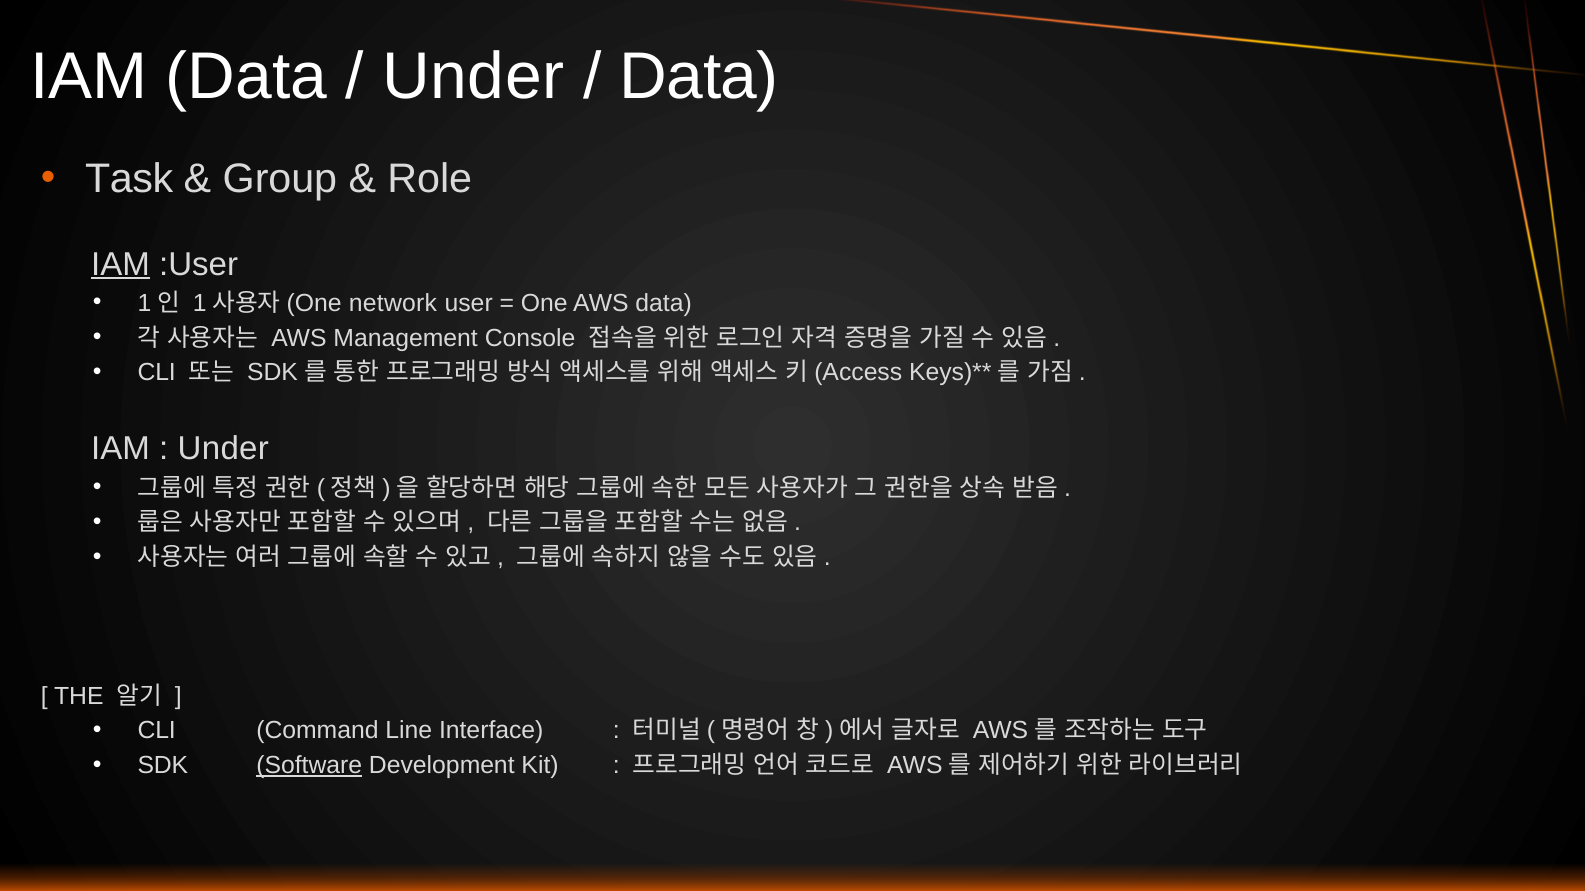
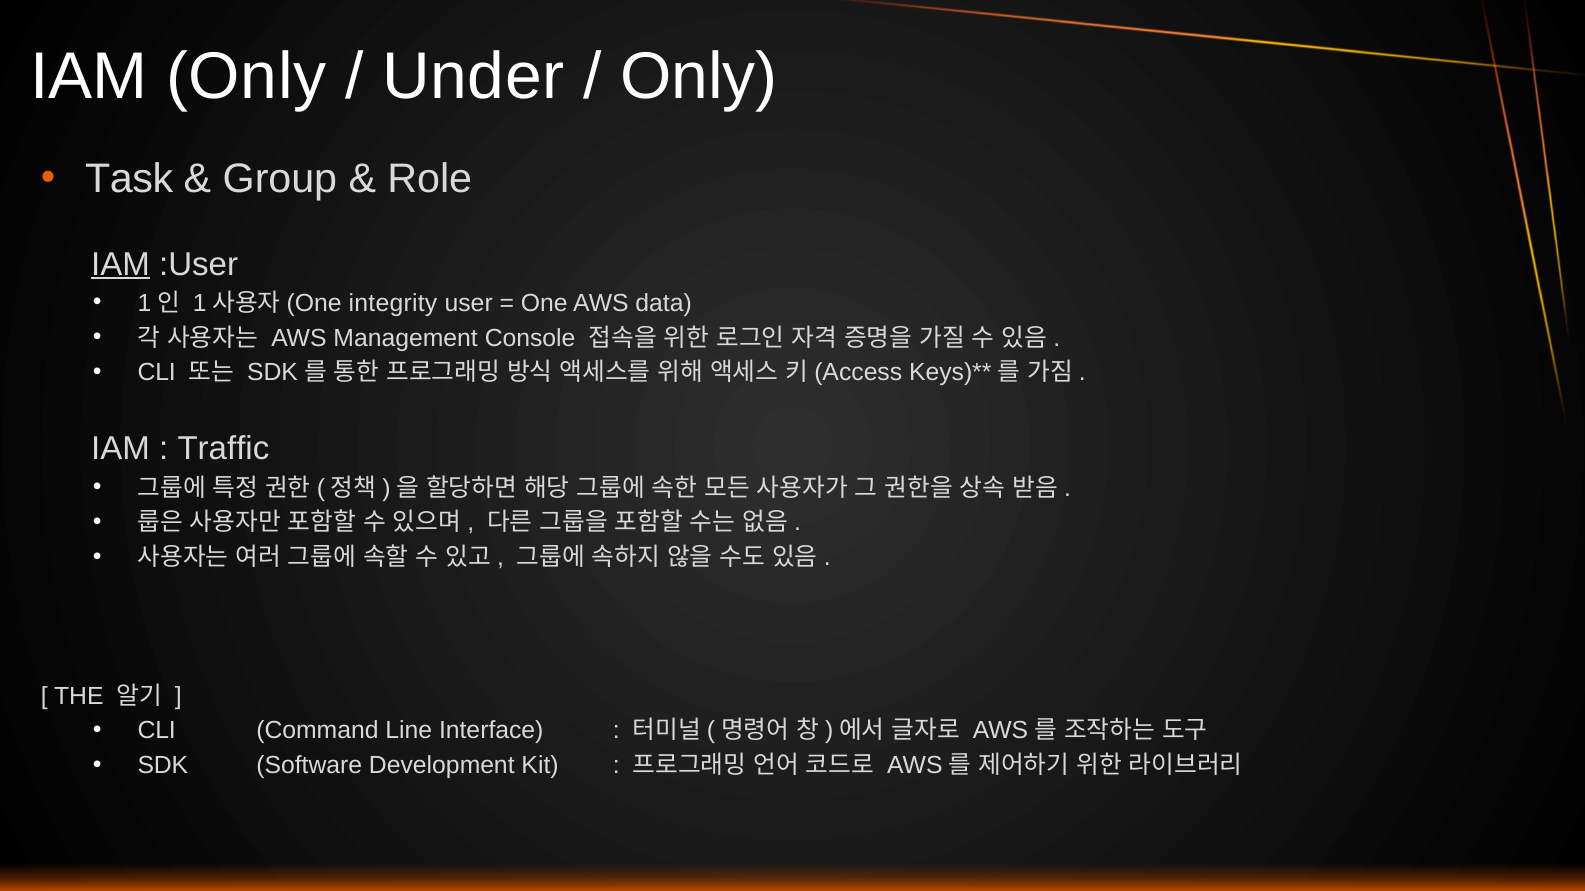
IAM Data: Data -> Only
Data at (699, 77): Data -> Only
network: network -> integrity
Under at (223, 449): Under -> Traffic
Software underline: present -> none
